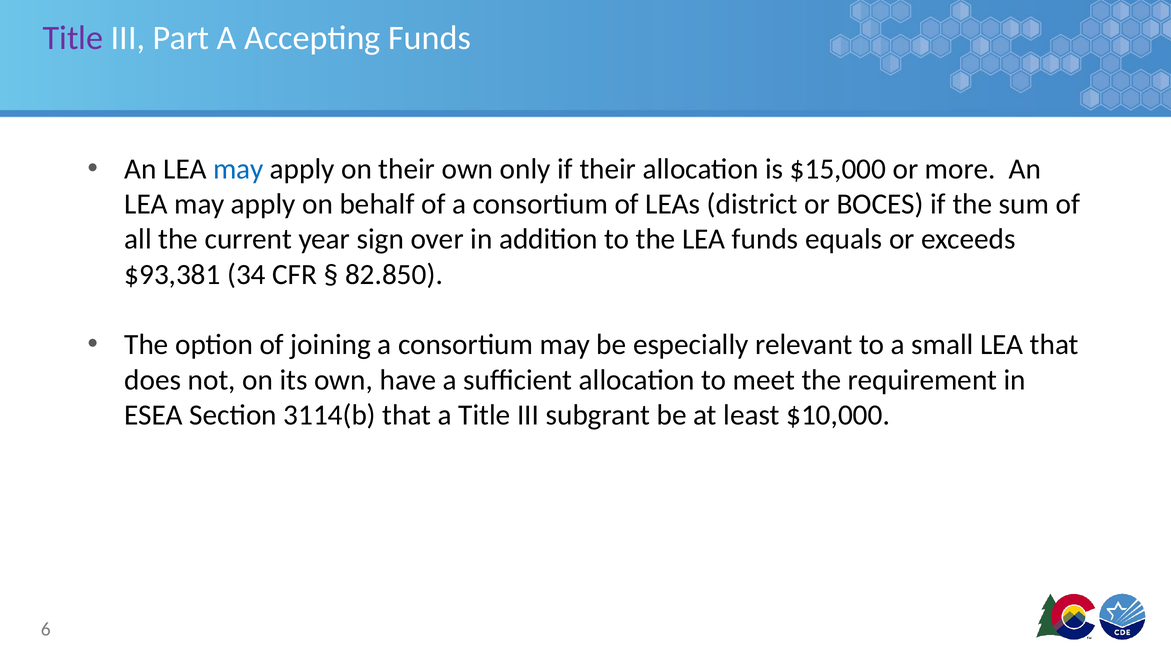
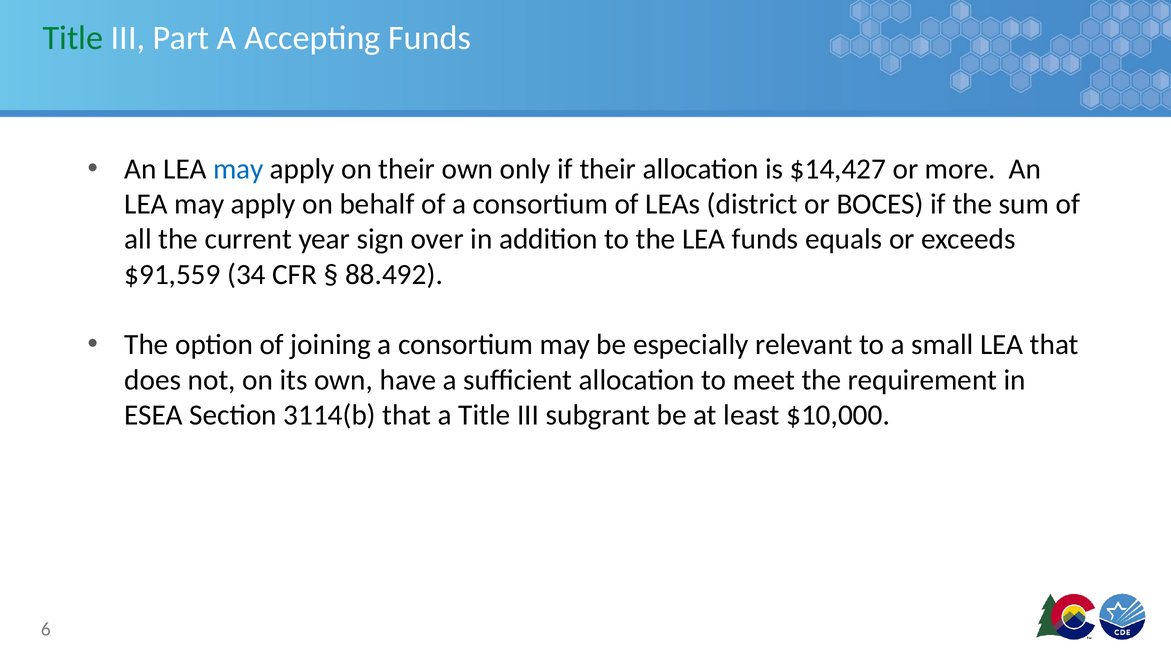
Title at (73, 38) colour: purple -> green
$15,000: $15,000 -> $14,427
$93,381: $93,381 -> $91,559
82.850: 82.850 -> 88.492
